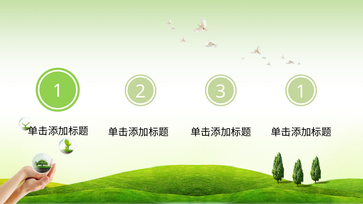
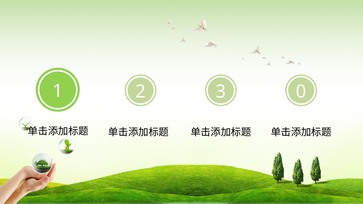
3 1: 1 -> 0
